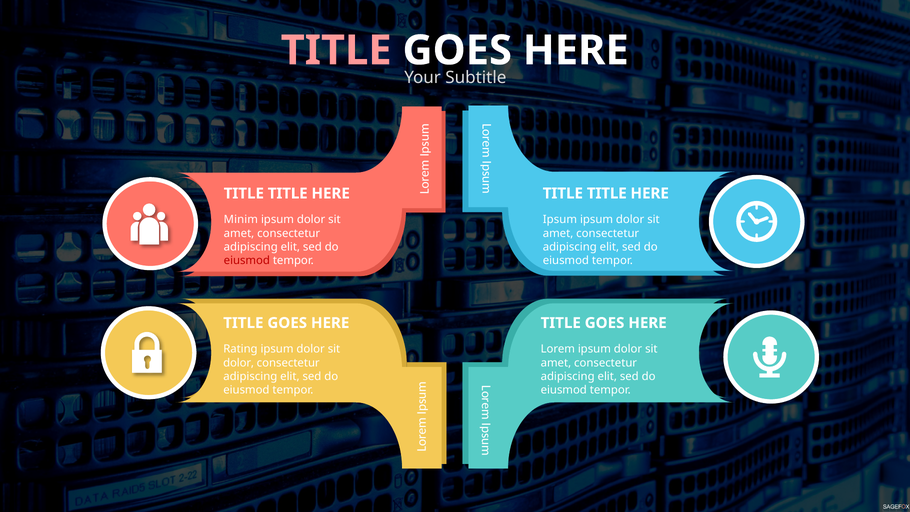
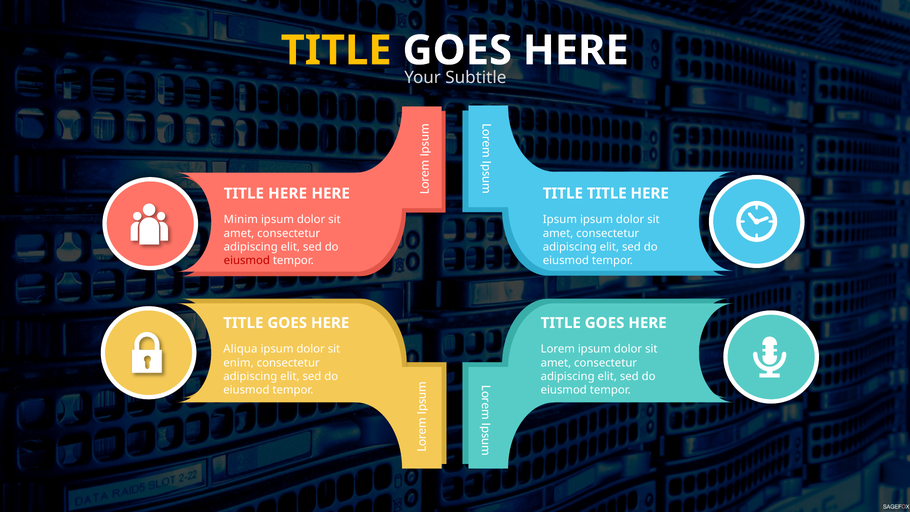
TITLE at (336, 51) colour: pink -> yellow
TITLE at (288, 193): TITLE -> HERE
Rating: Rating -> Aliqua
dolor at (239, 363): dolor -> enim
